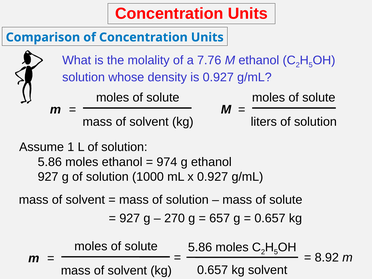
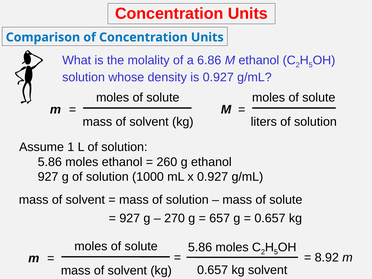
7.76: 7.76 -> 6.86
974: 974 -> 260
